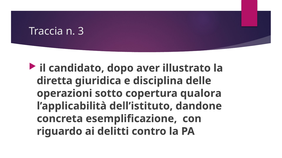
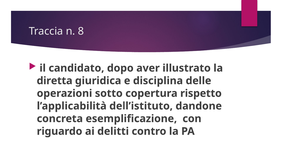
3: 3 -> 8
qualora: qualora -> rispetto
